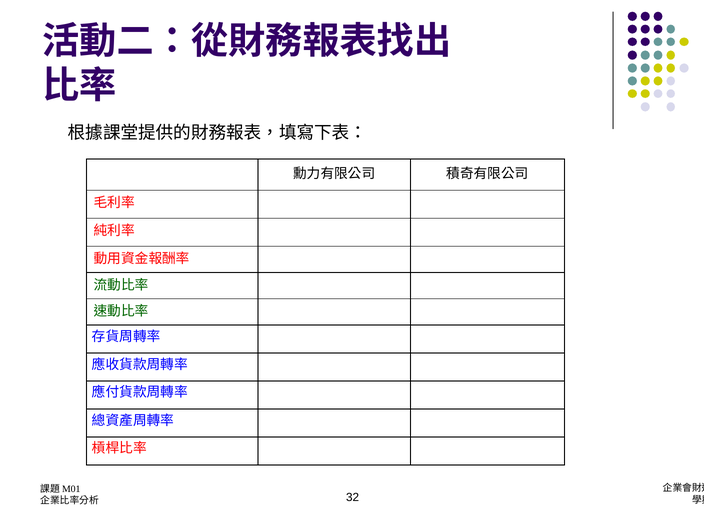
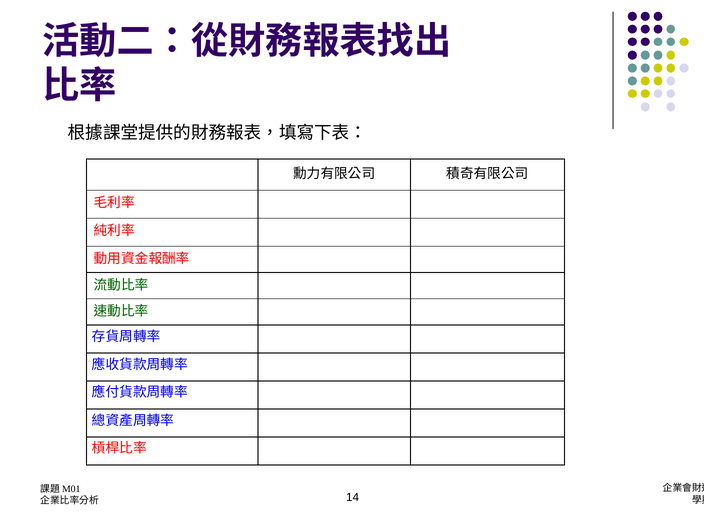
32: 32 -> 14
